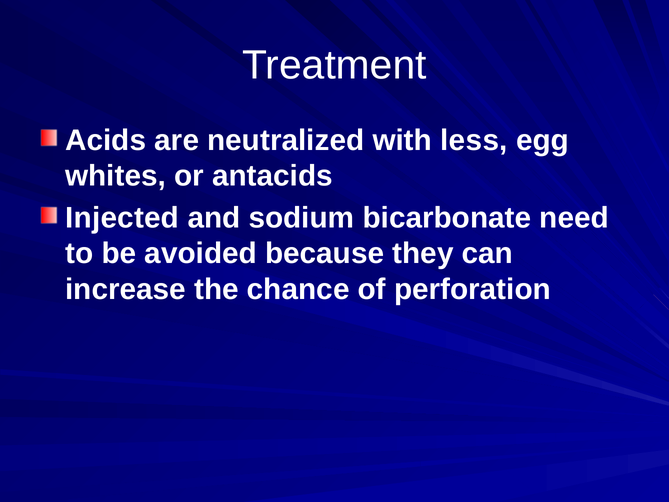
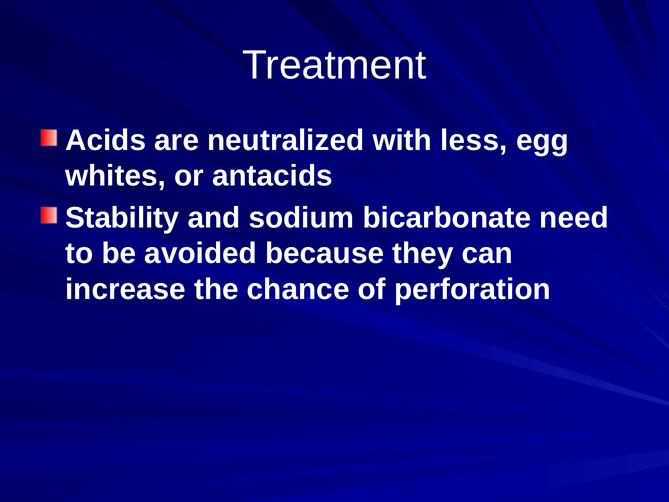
Injected: Injected -> Stability
